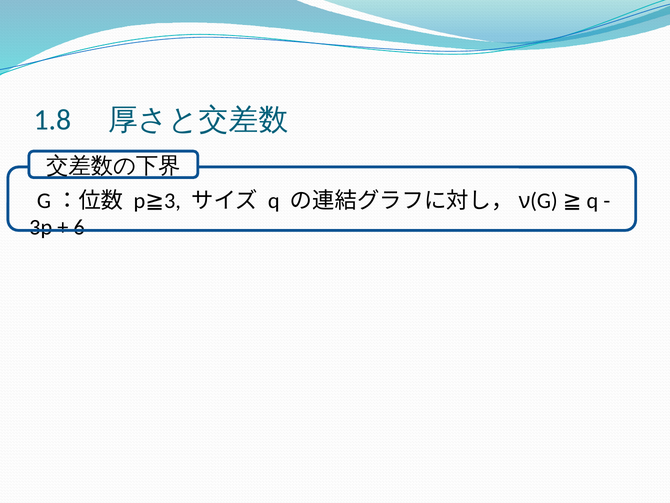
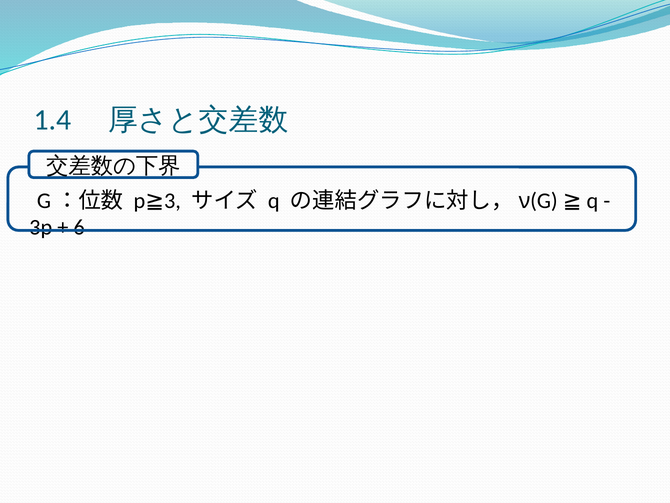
1.8: 1.8 -> 1.4
